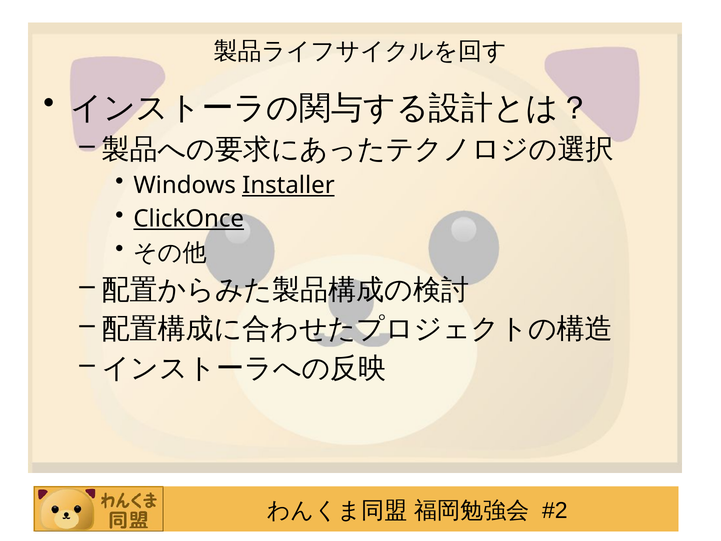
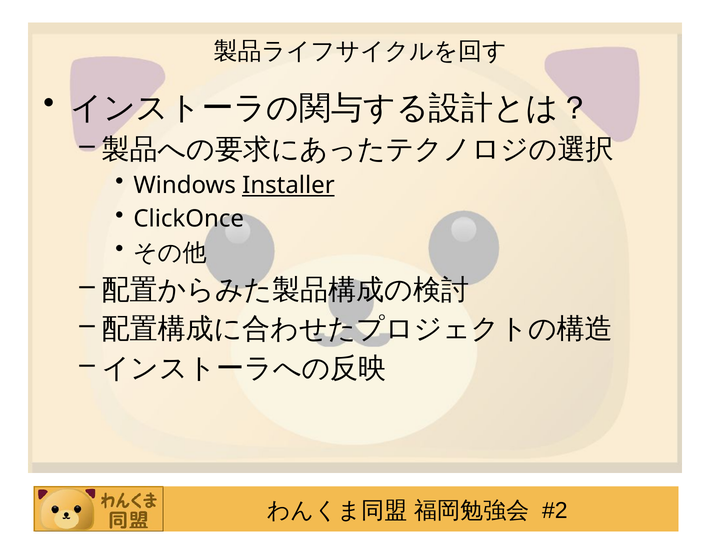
ClickOnce underline: present -> none
